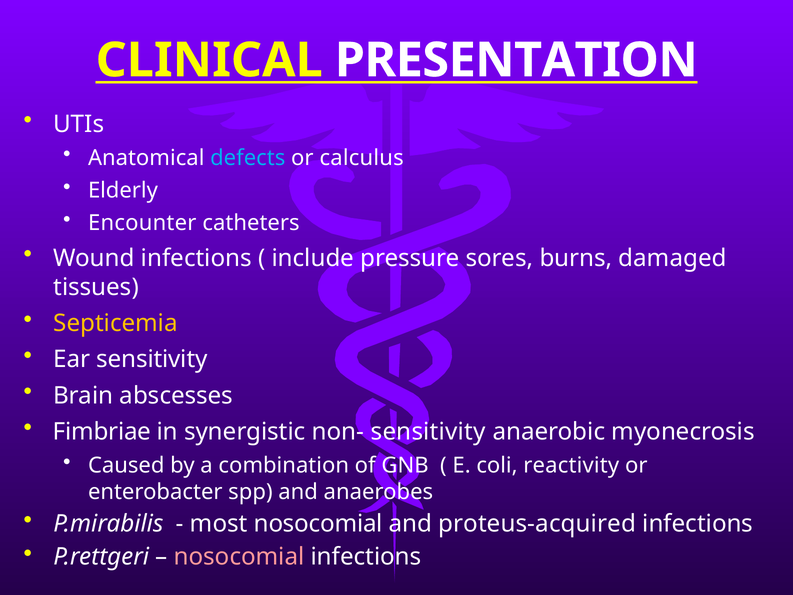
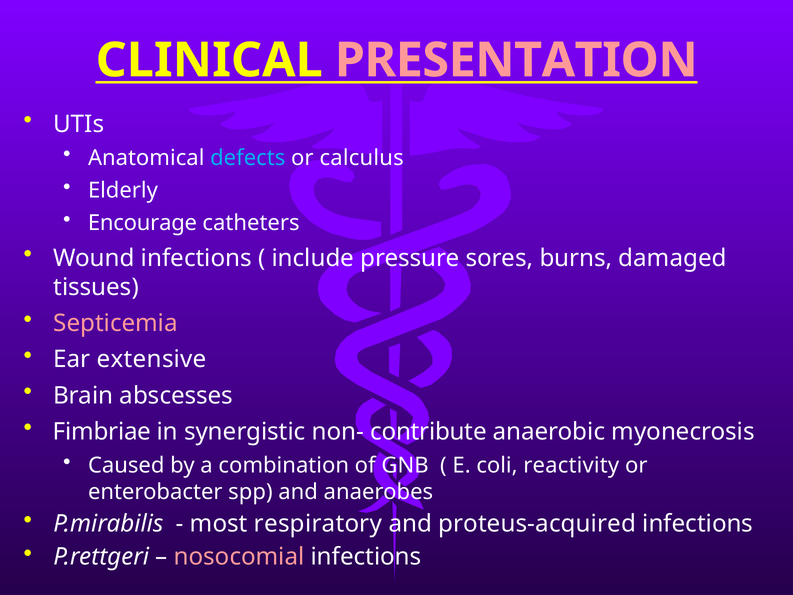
PRESENTATION colour: white -> pink
Encounter: Encounter -> Encourage
Septicemia colour: yellow -> pink
Ear sensitivity: sensitivity -> extensive
non- sensitivity: sensitivity -> contribute
most nosocomial: nosocomial -> respiratory
